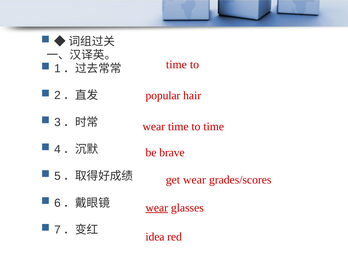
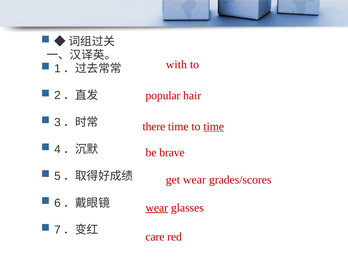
time at (176, 65): time -> with
wear at (154, 127): wear -> there
time at (214, 127) underline: none -> present
idea: idea -> care
